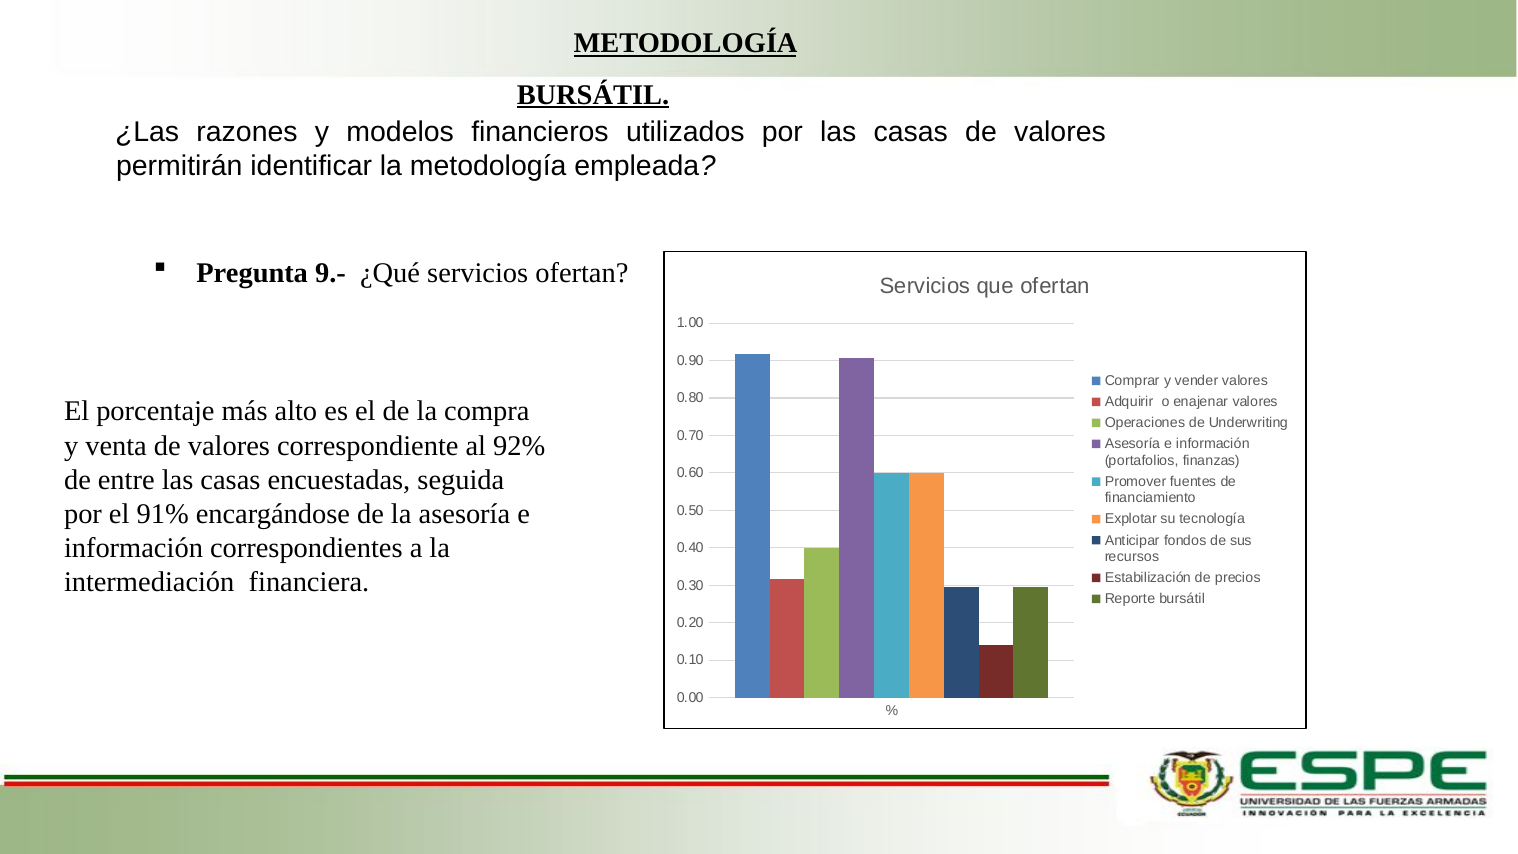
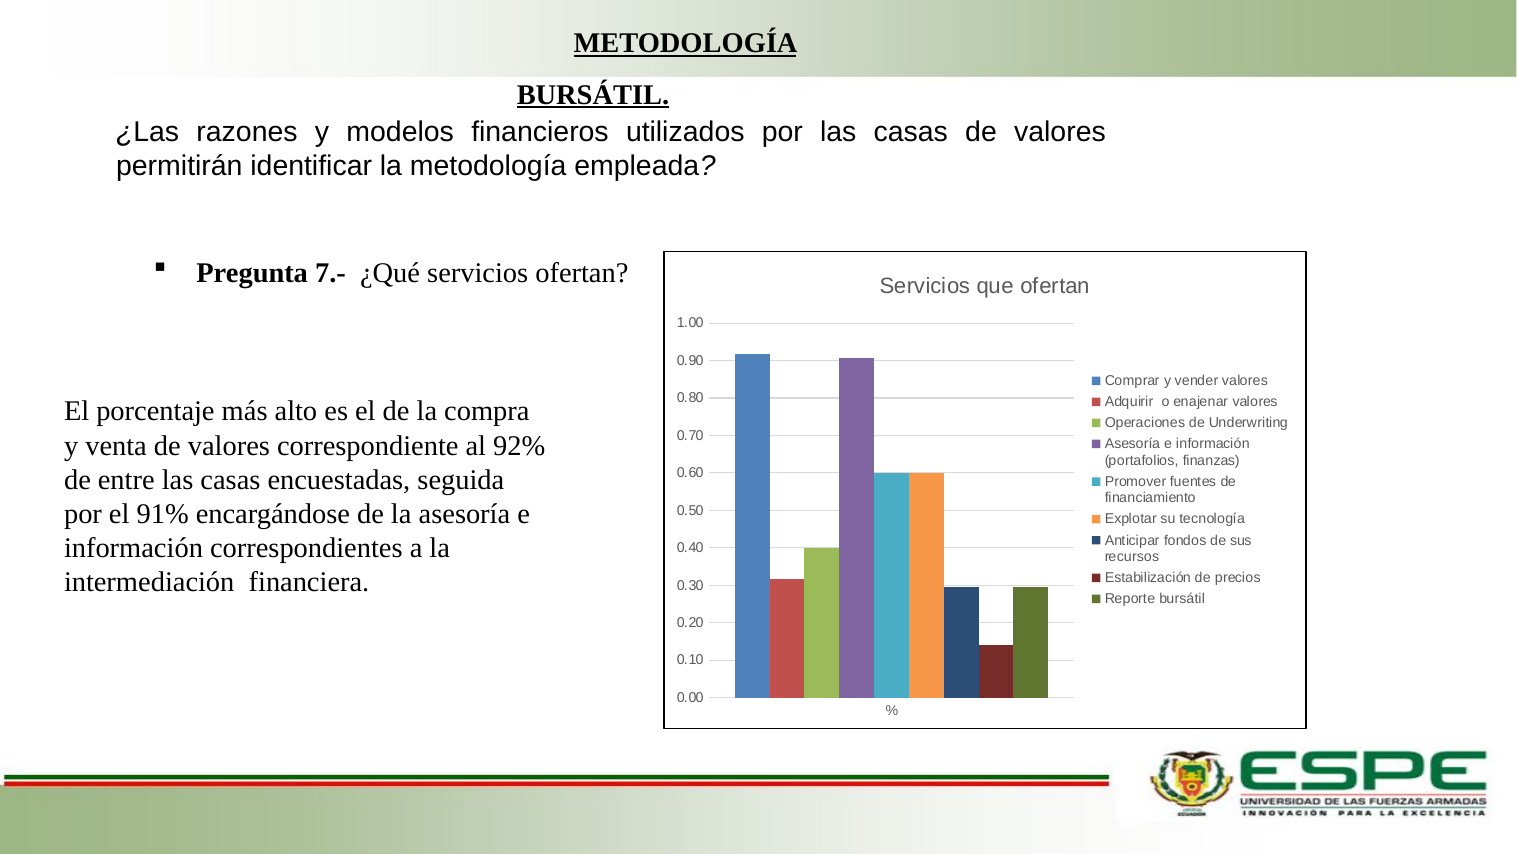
9.-: 9.- -> 7.-
